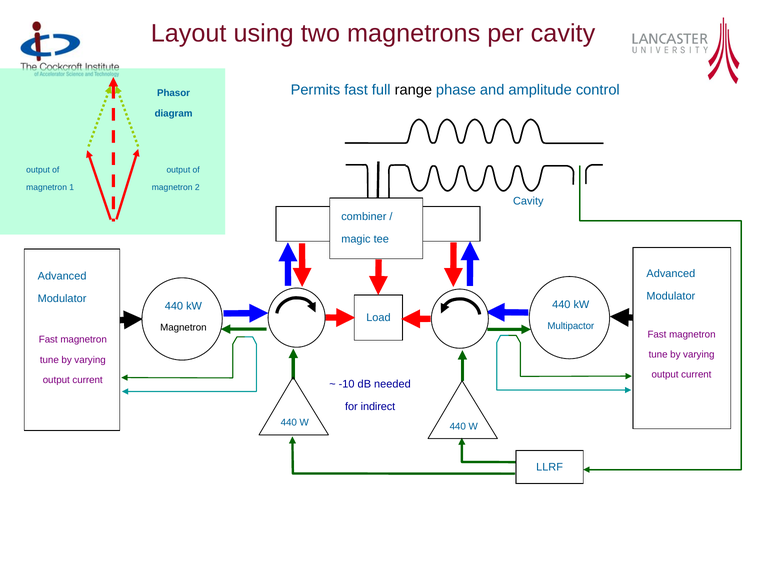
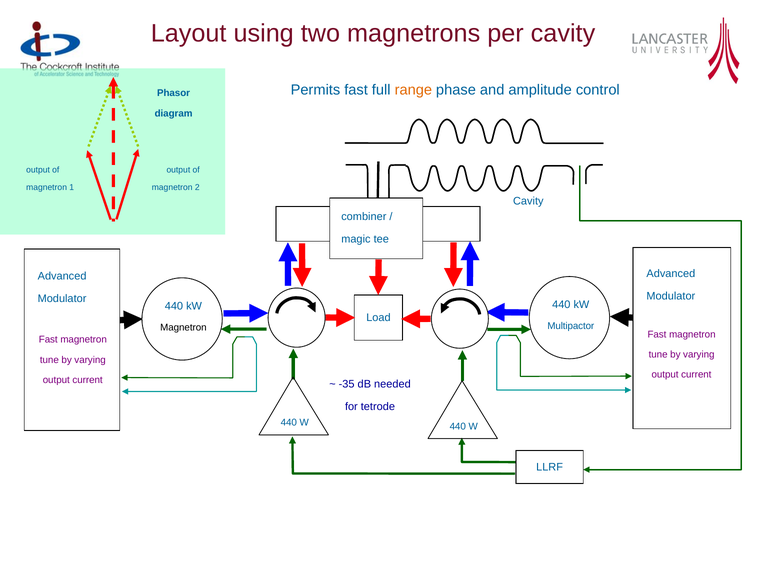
range colour: black -> orange
-10: -10 -> -35
indirect: indirect -> tetrode
